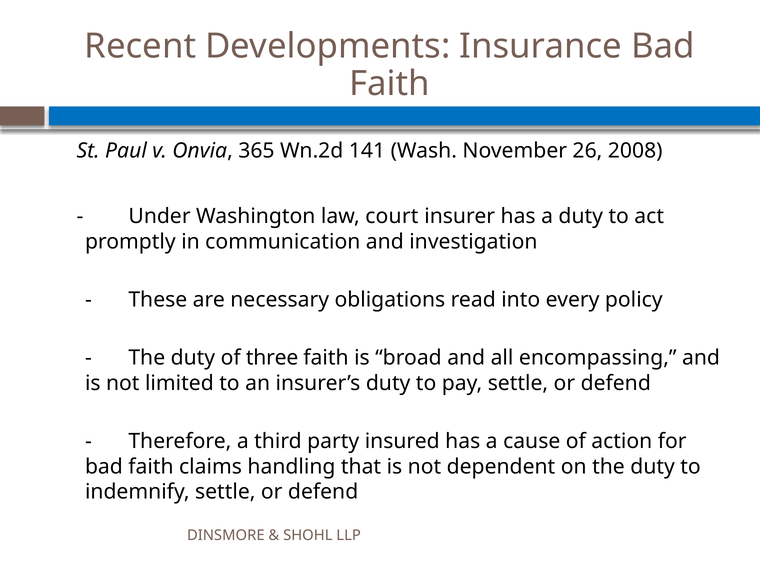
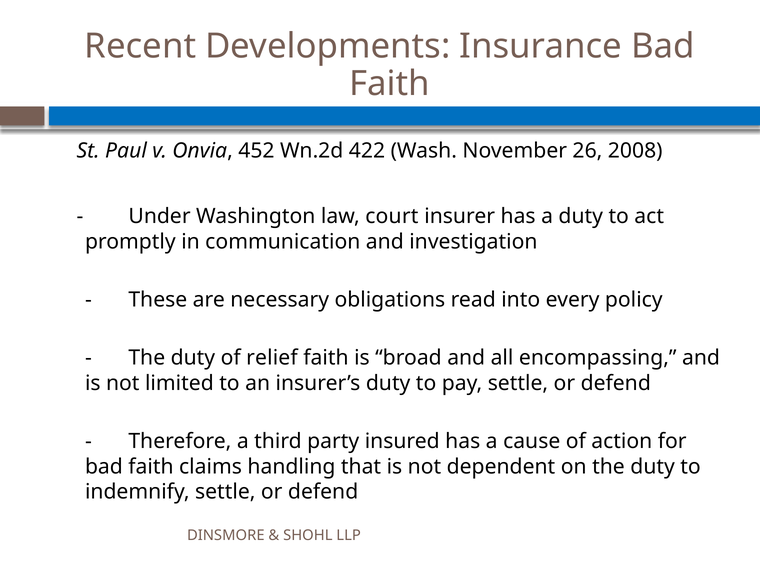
365: 365 -> 452
141: 141 -> 422
three: three -> relief
